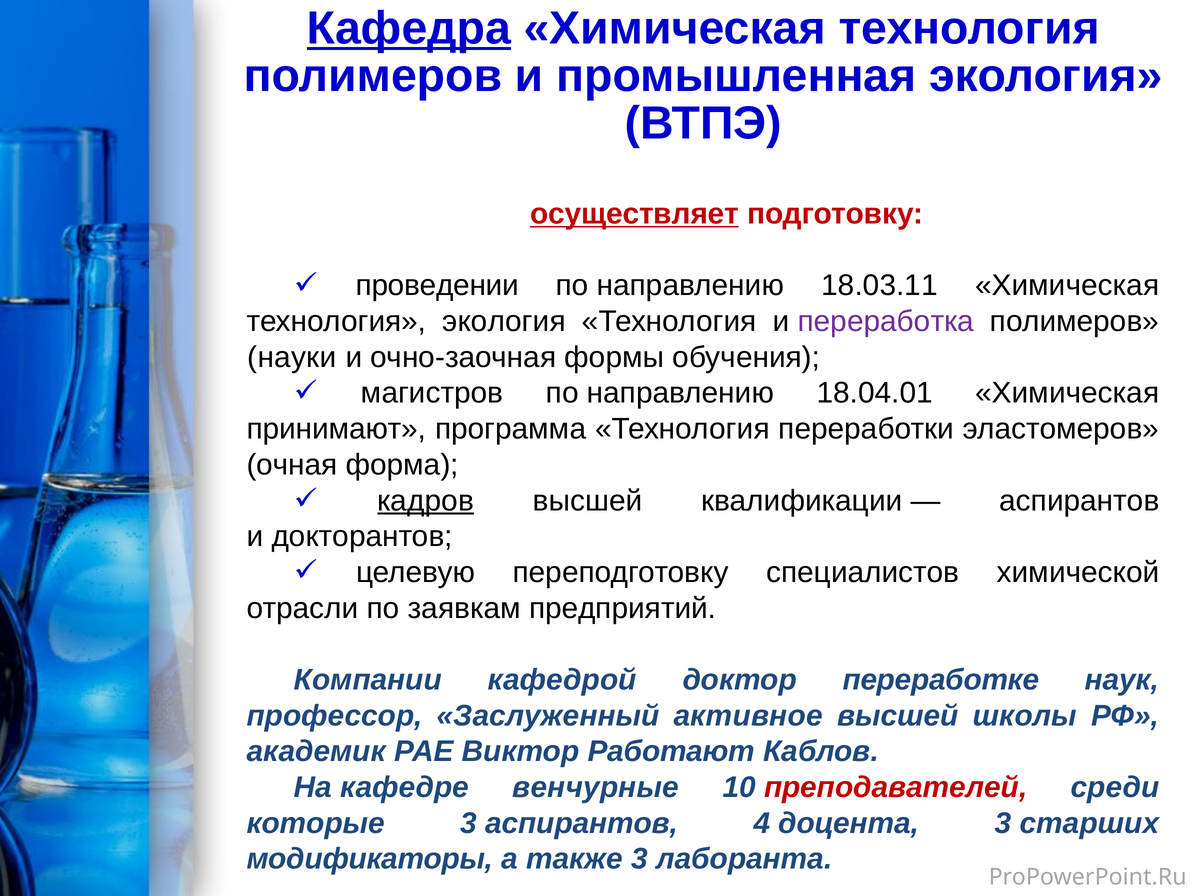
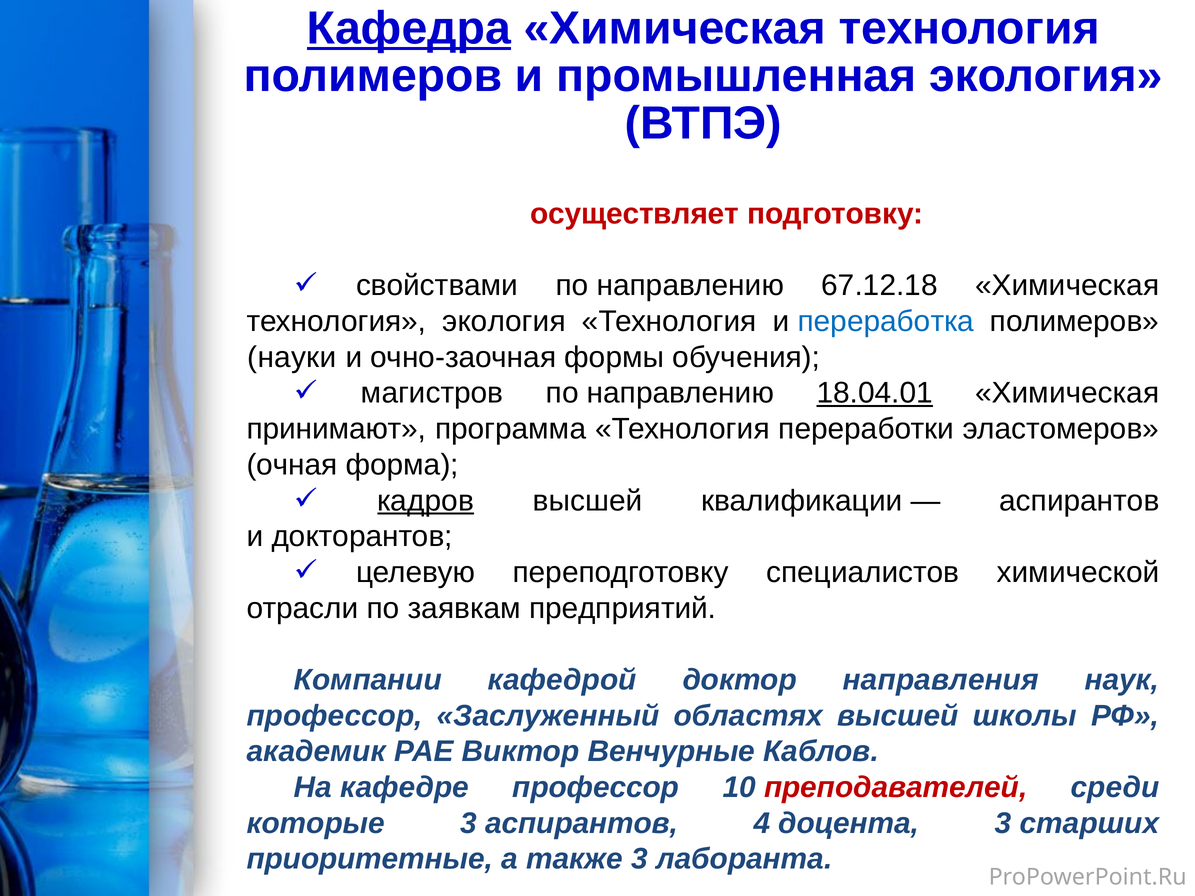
осуществляет underline: present -> none
проведении: проведении -> свойствами
18.03.11: 18.03.11 -> 67.12.18
переработка colour: purple -> blue
18.04.01 underline: none -> present
переработке: переработке -> направления
активное: активное -> областях
Работают: Работают -> Венчурные
кафедре венчурные: венчурные -> профессор
модификаторы: модификаторы -> приоритетные
